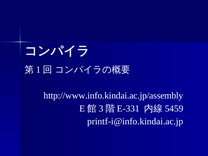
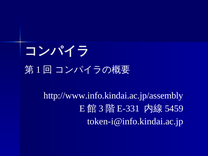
printf-i@info.kindai.ac.jp: printf-i@info.kindai.ac.jp -> token-i@info.kindai.ac.jp
